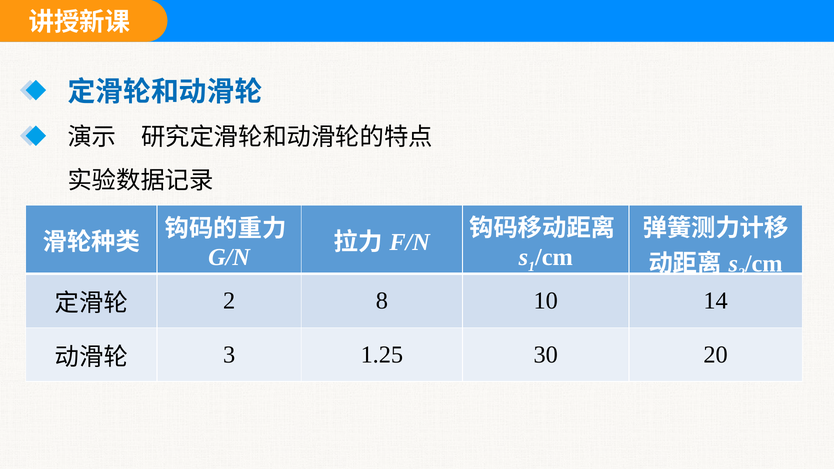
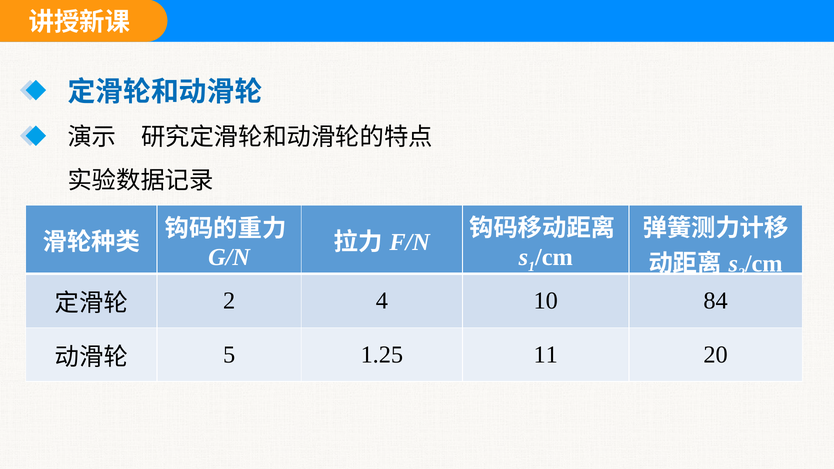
8: 8 -> 4
14: 14 -> 84
3: 3 -> 5
30: 30 -> 11
